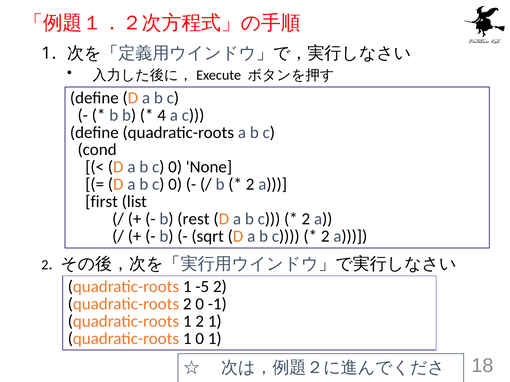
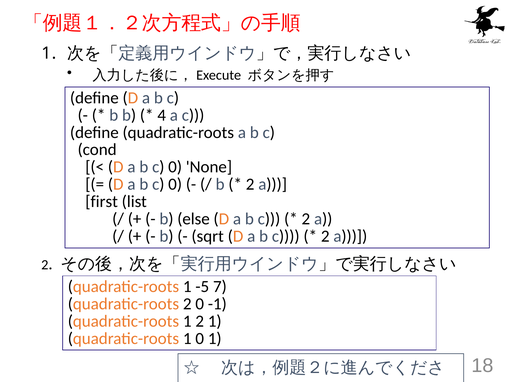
rest: rest -> else
-5 2: 2 -> 7
